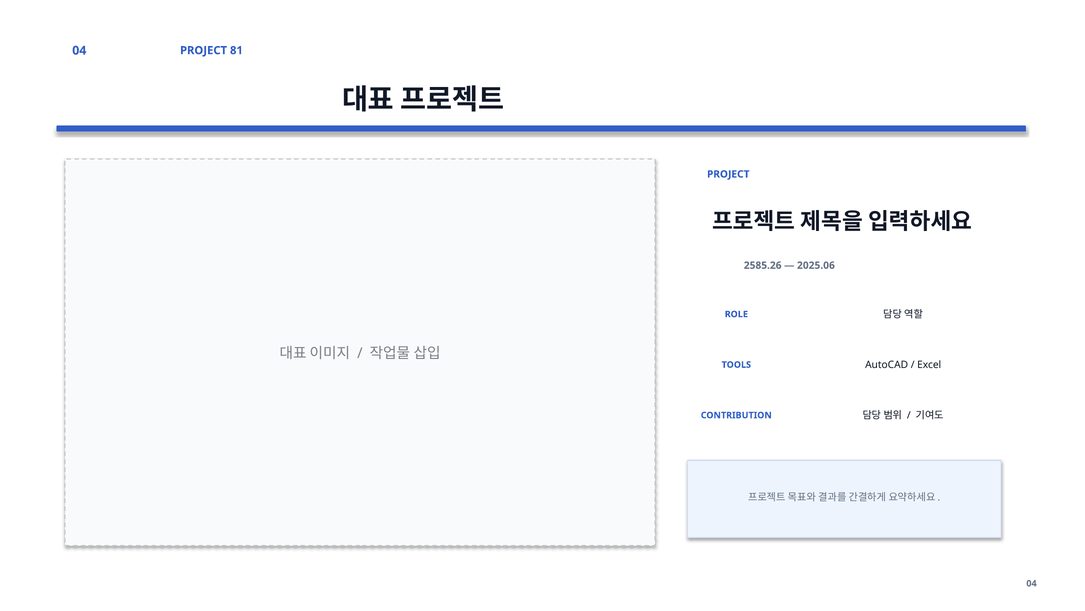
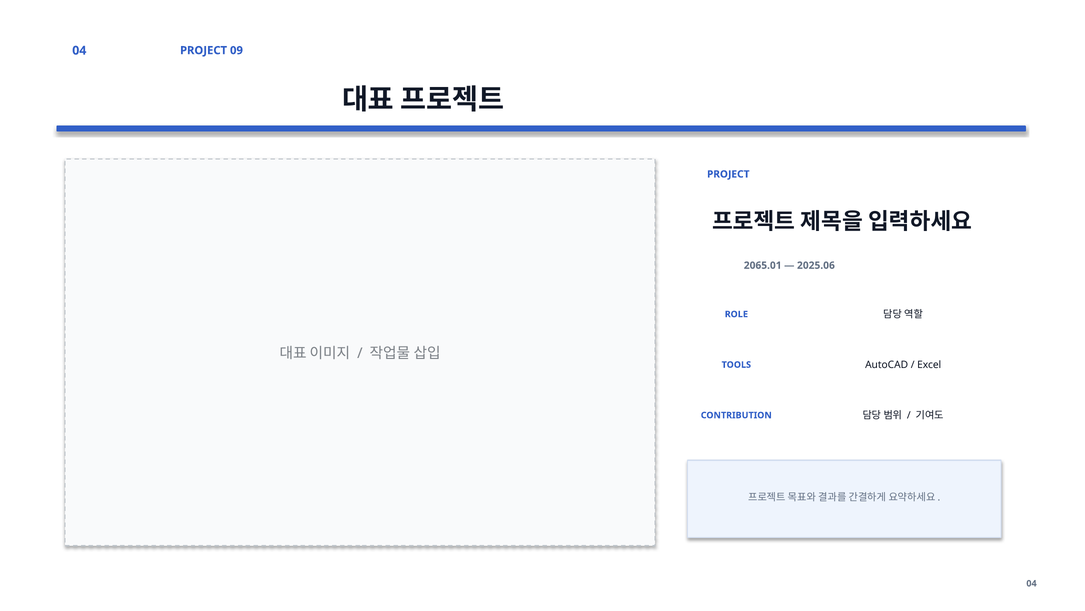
81: 81 -> 09
2585.26: 2585.26 -> 2065.01
